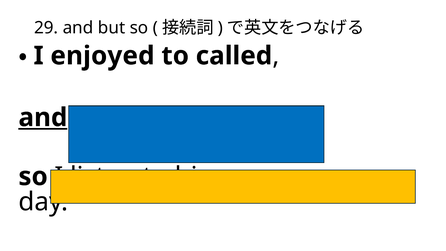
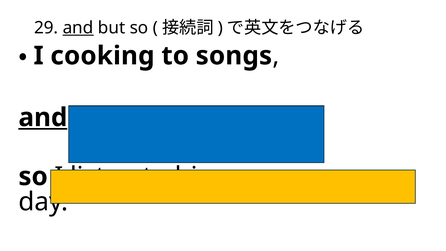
and at (78, 28) underline: none -> present
enjoyed: enjoyed -> cooking
to called: called -> songs
